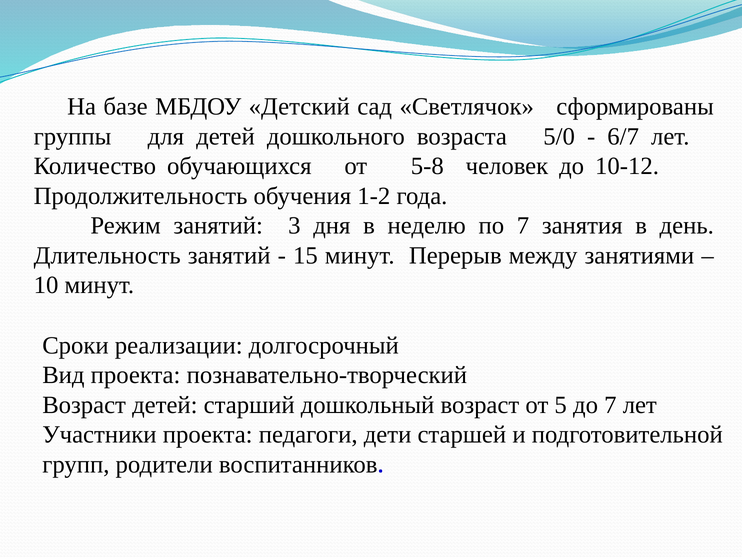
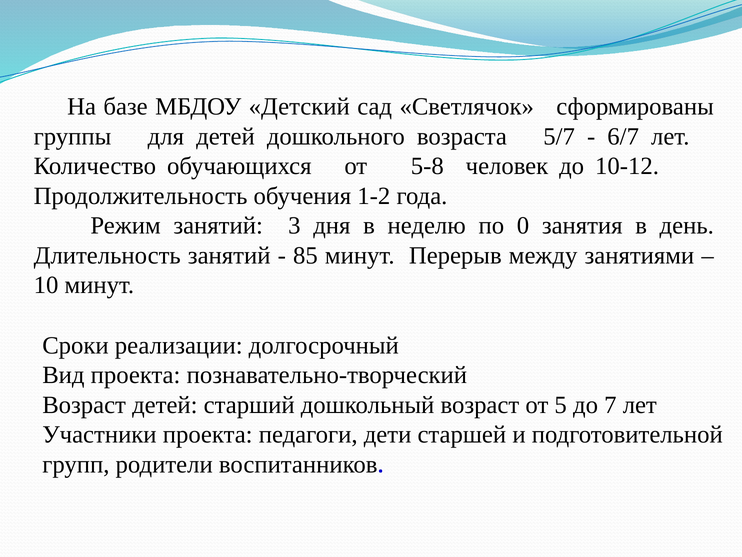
5/0: 5/0 -> 5/7
по 7: 7 -> 0
15: 15 -> 85
